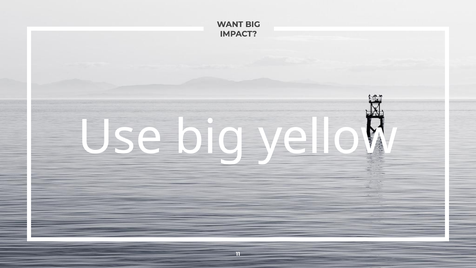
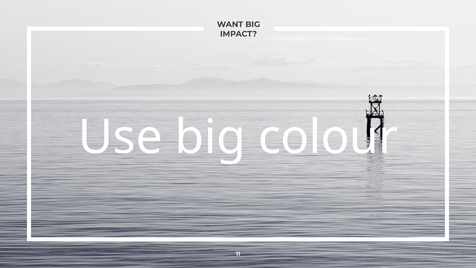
yellow: yellow -> colour
